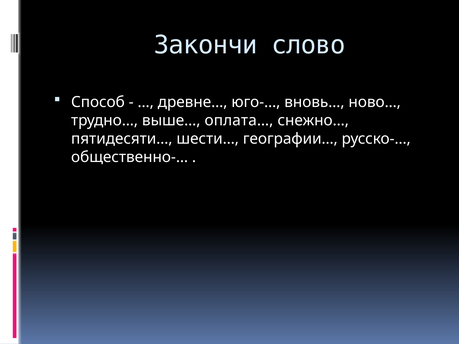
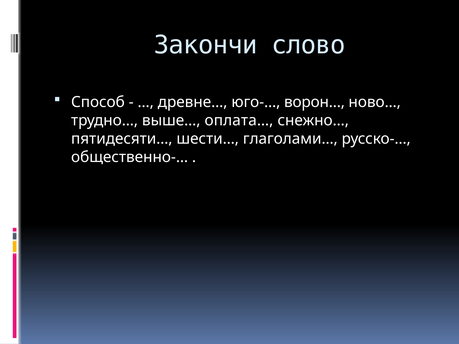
вновь…: вновь… -> ворон…
географии…: географии… -> глаголами…
